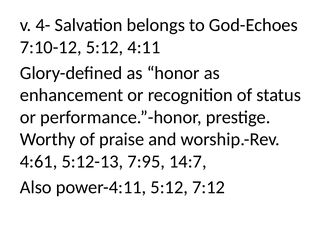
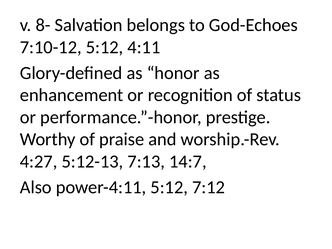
4-: 4- -> 8-
4:61: 4:61 -> 4:27
7:95: 7:95 -> 7:13
